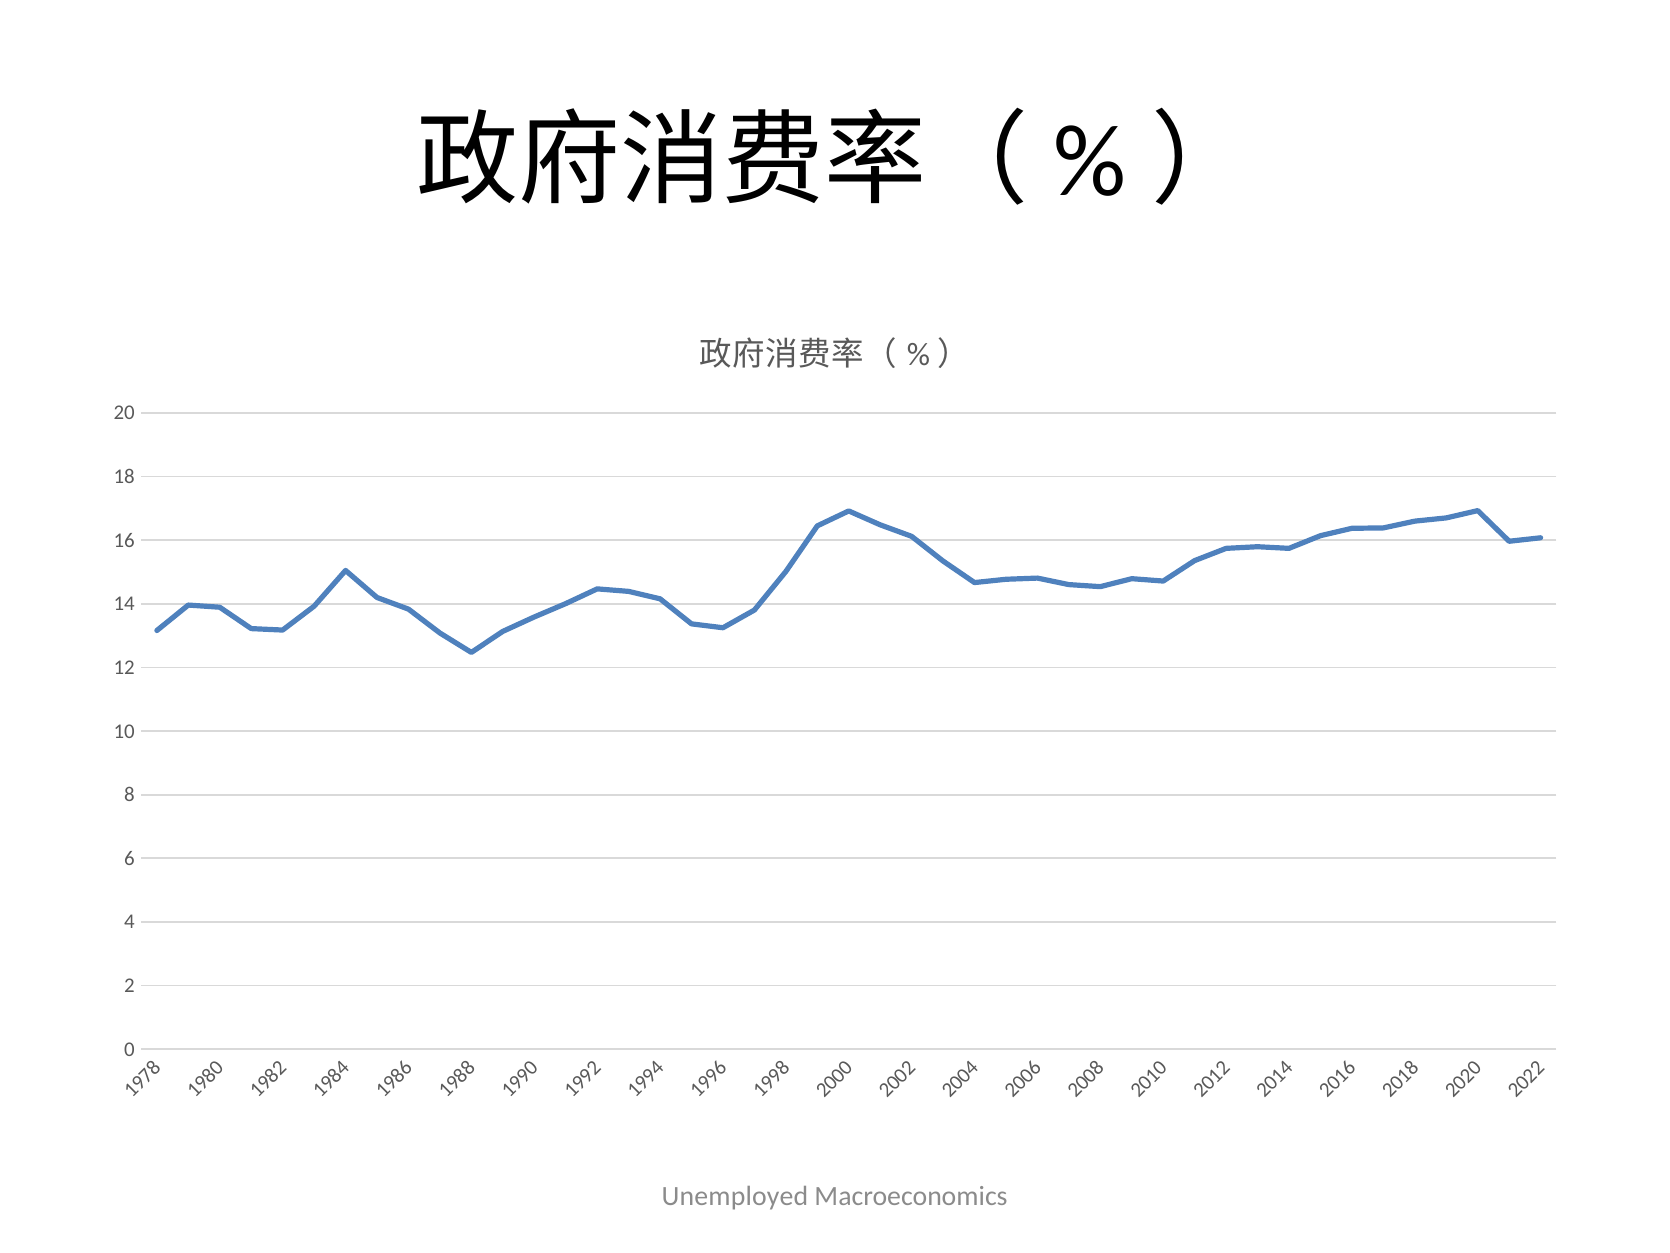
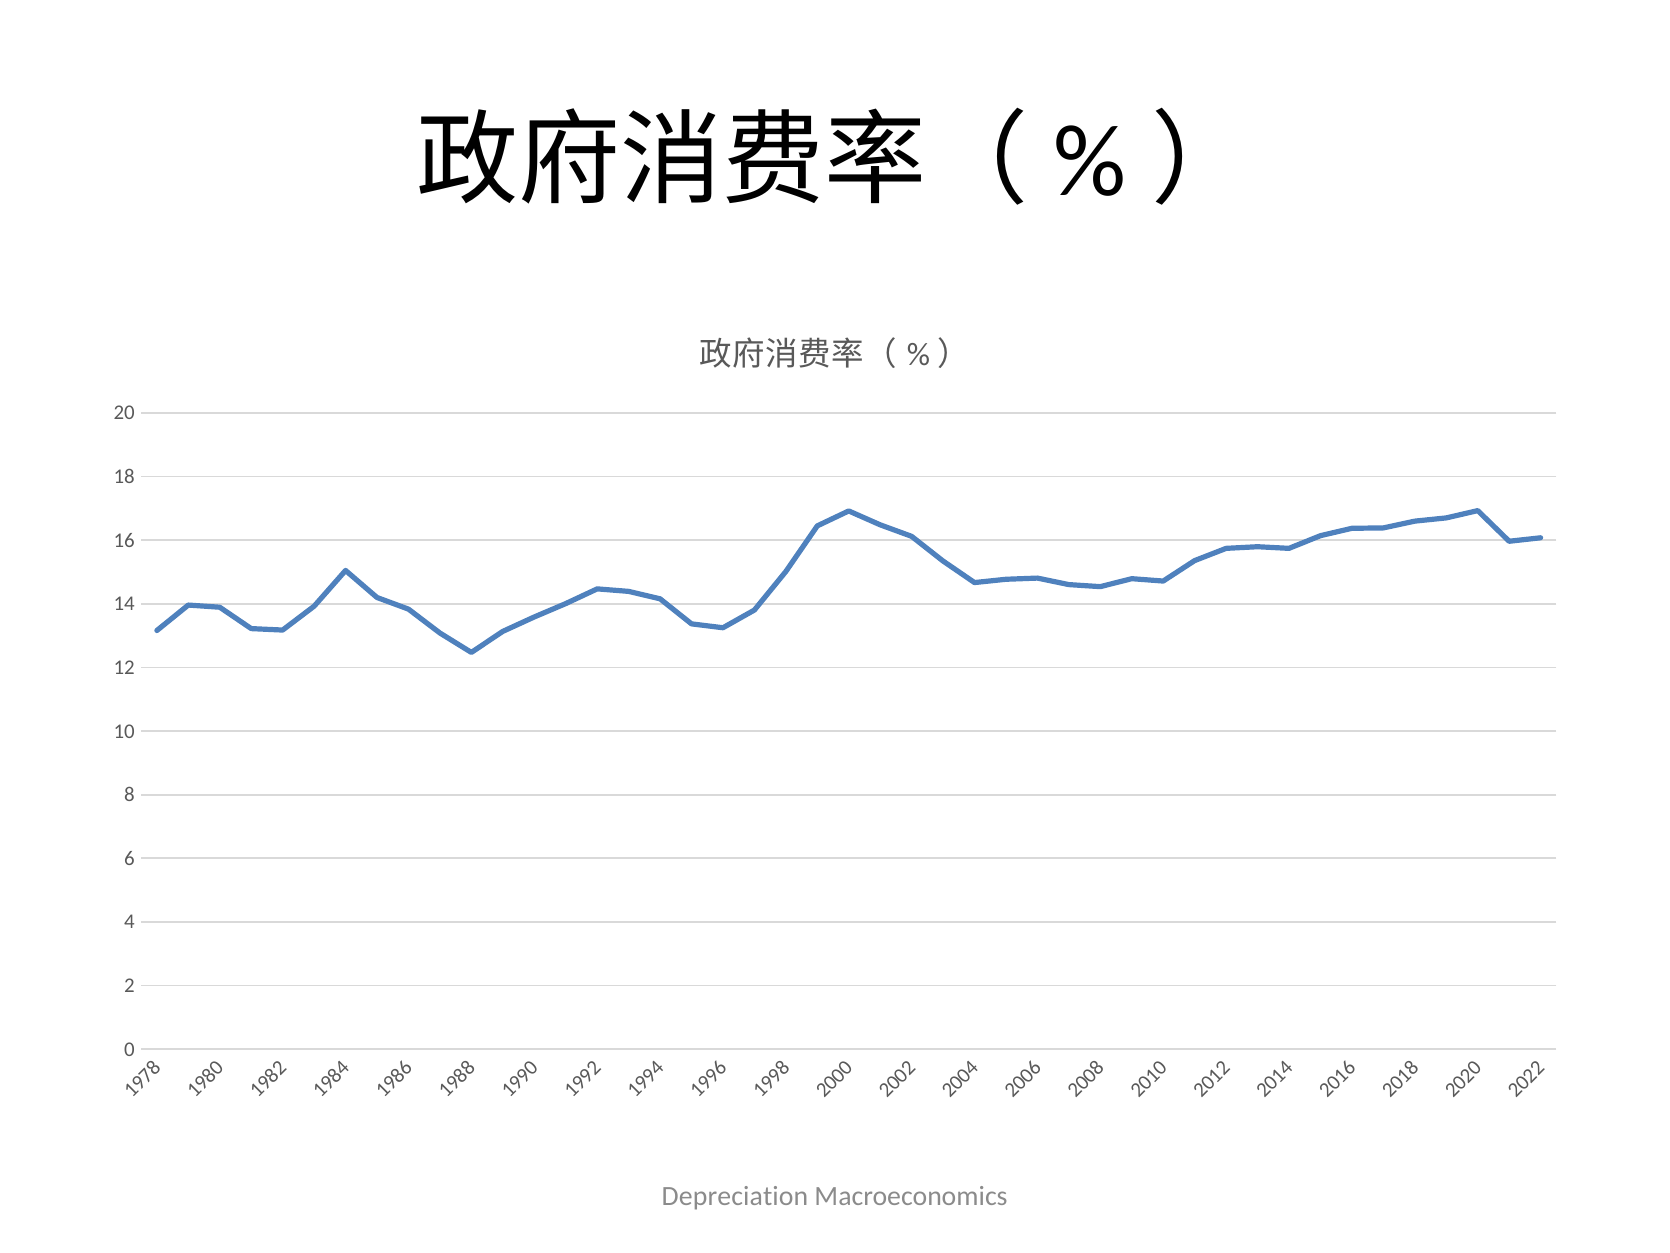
Unemployed: Unemployed -> Depreciation
